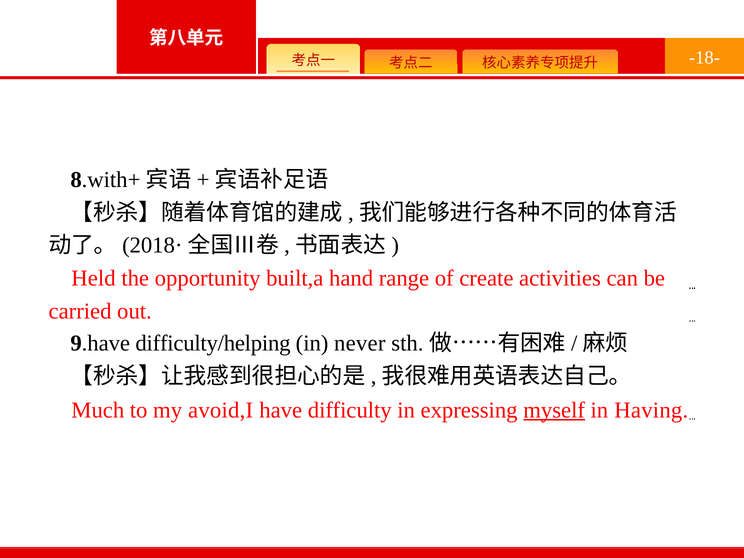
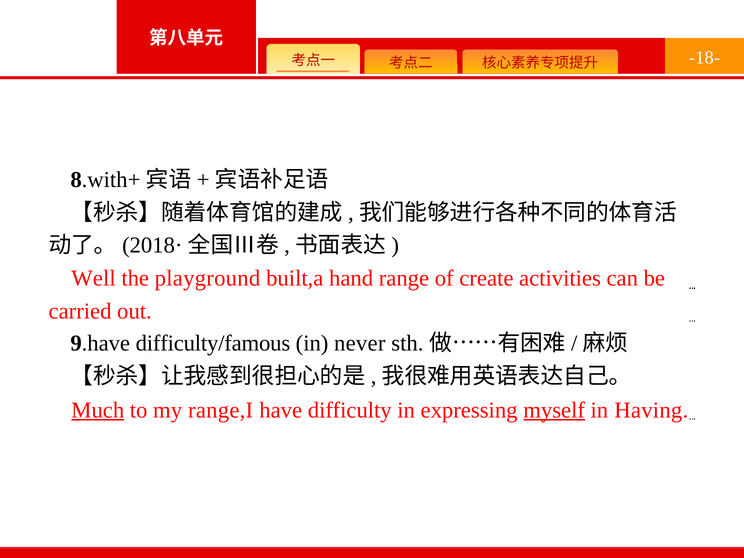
Held: Held -> Well
opportunity: opportunity -> playground
difficulty/helping: difficulty/helping -> difficulty/famous
Much underline: none -> present
avoid,I: avoid,I -> range,I
